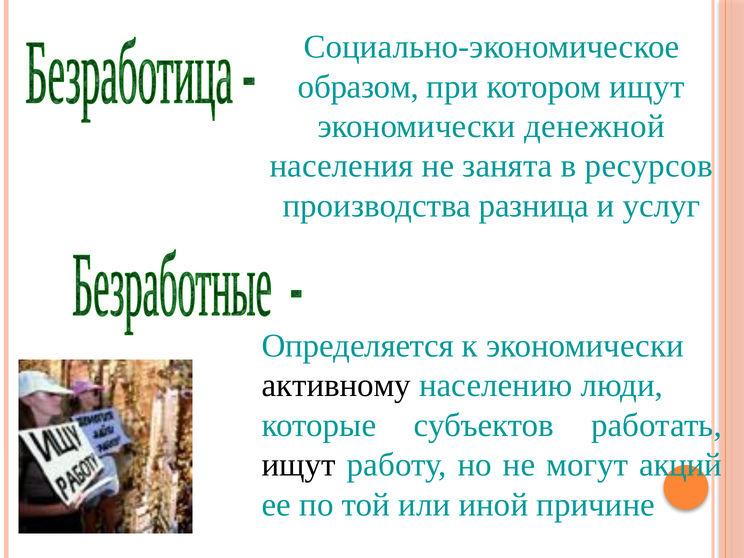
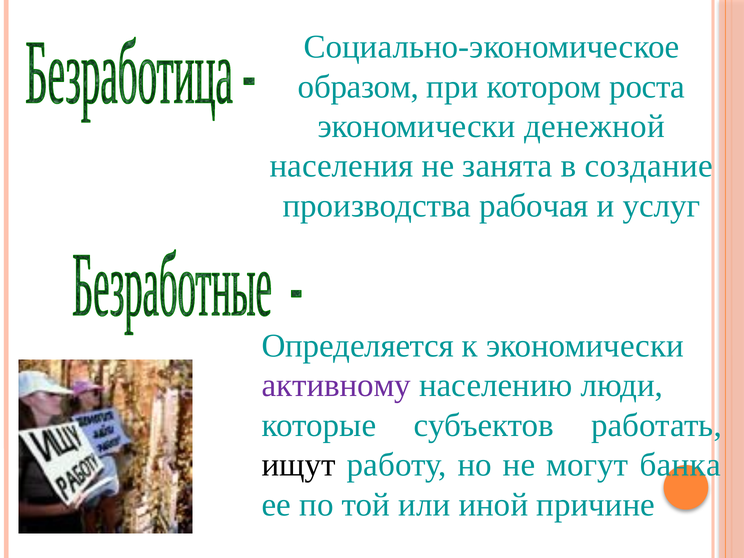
котором ищут: ищут -> роста
ресурсов: ресурсов -> создание
разница: разница -> рабочая
активному colour: black -> purple
акций: акций -> банка
